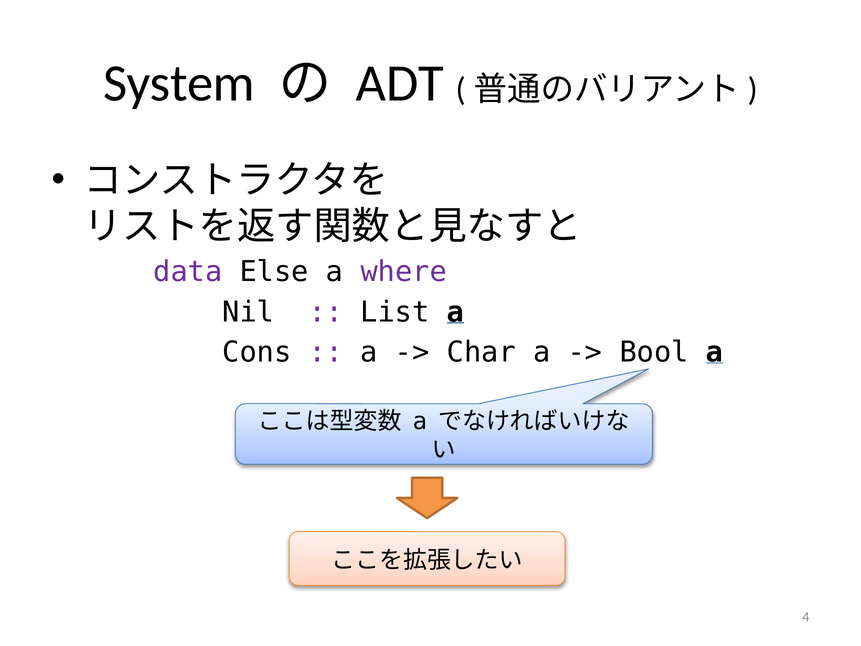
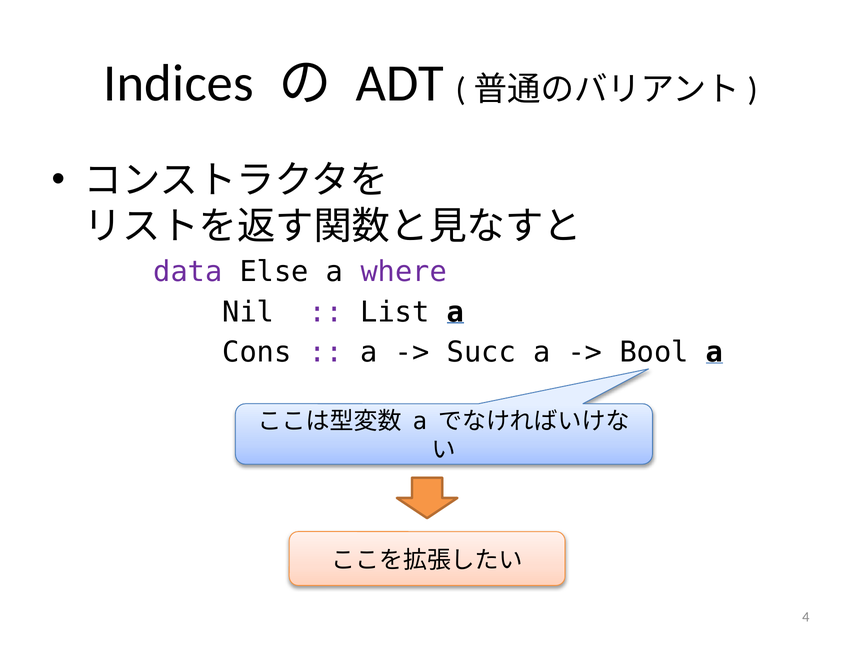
System: System -> Indices
Char: Char -> Succ
